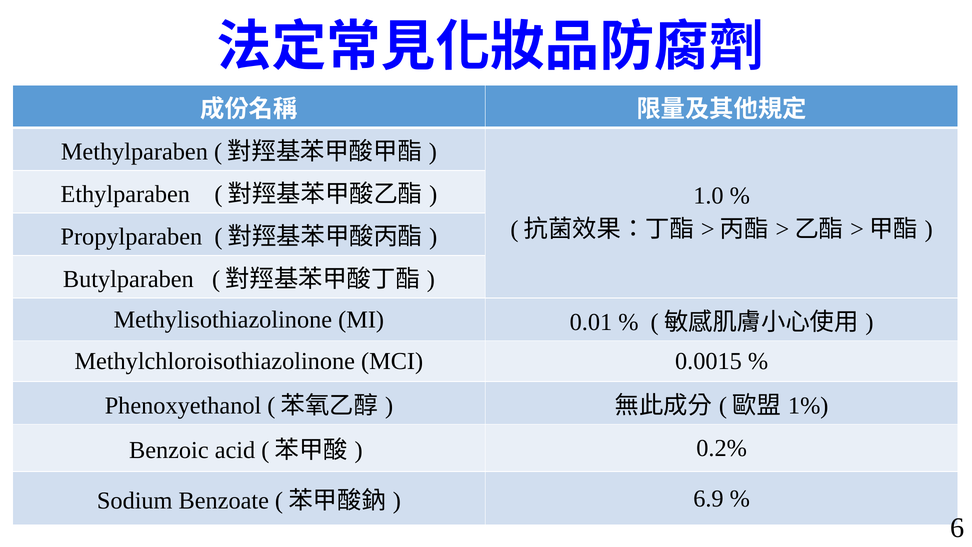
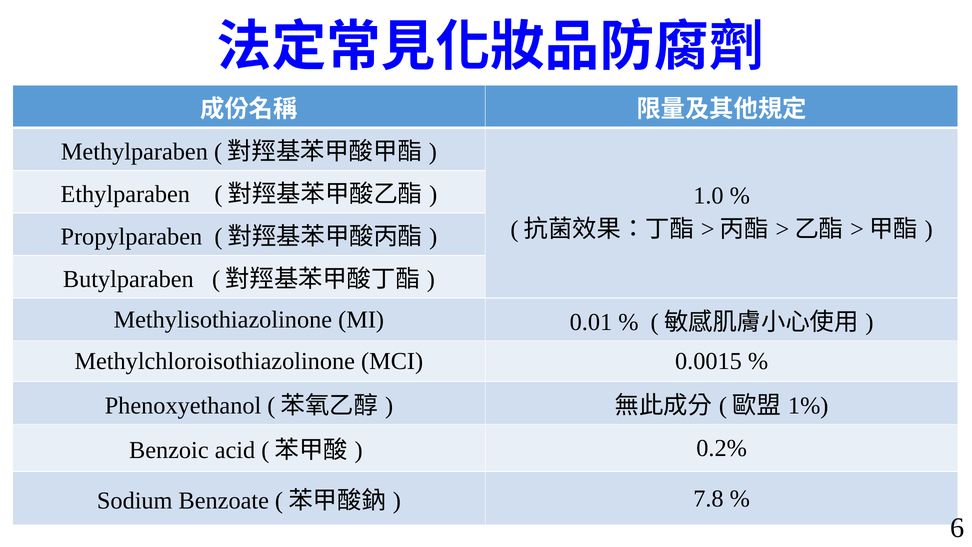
6.9: 6.9 -> 7.8
